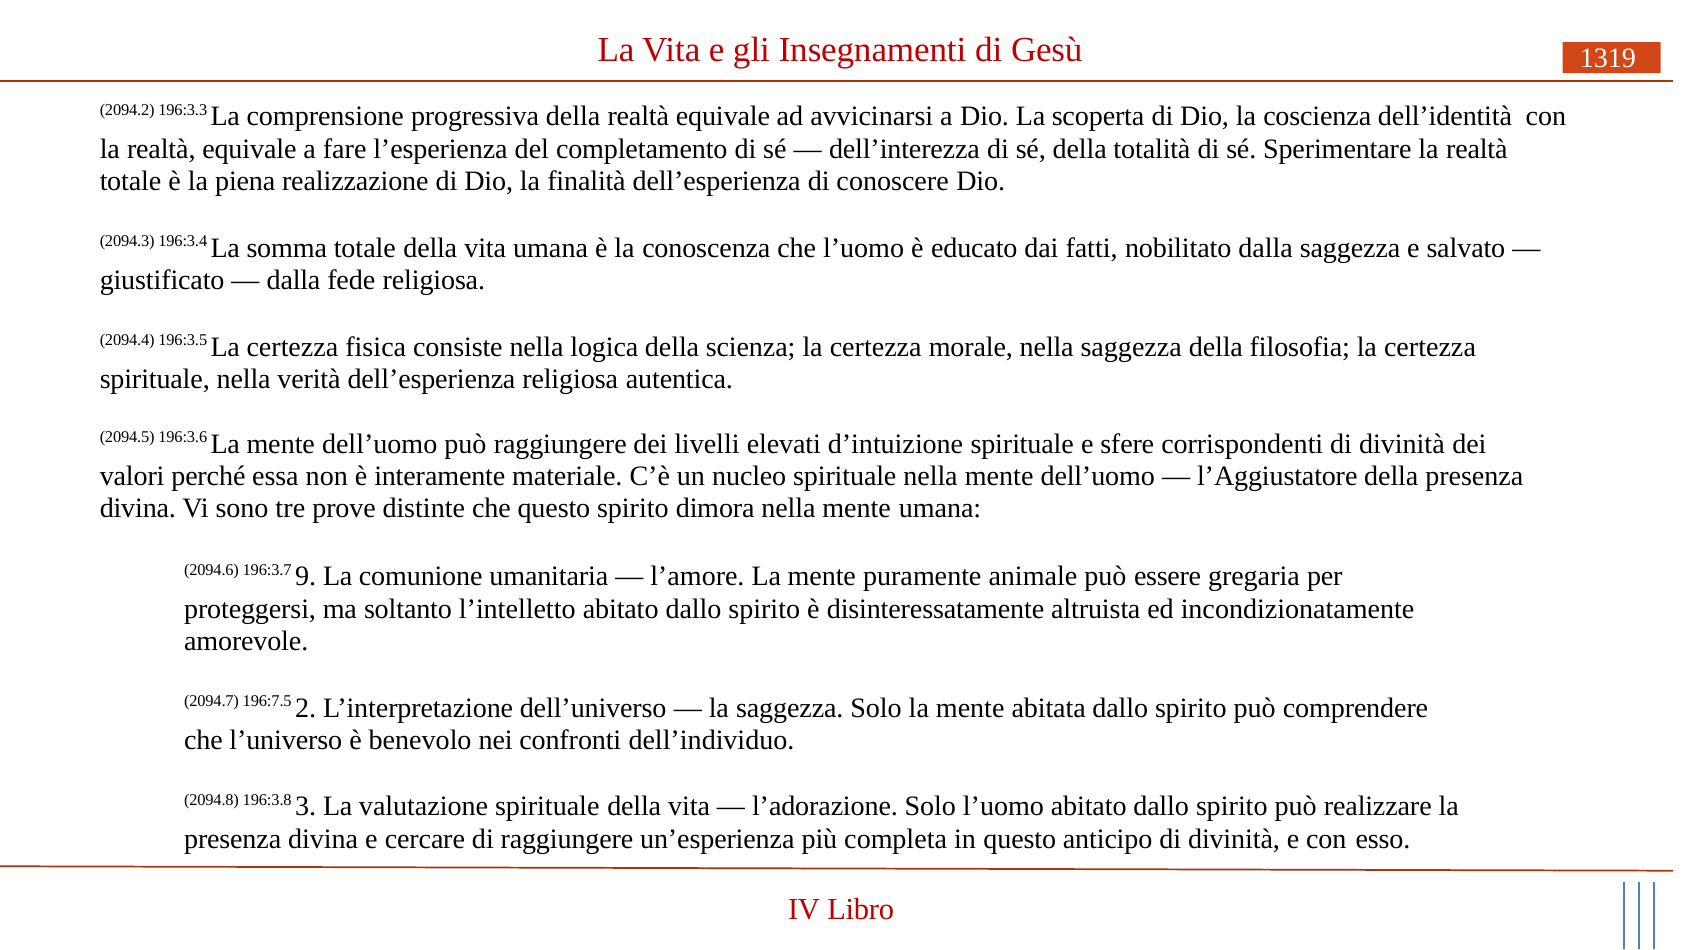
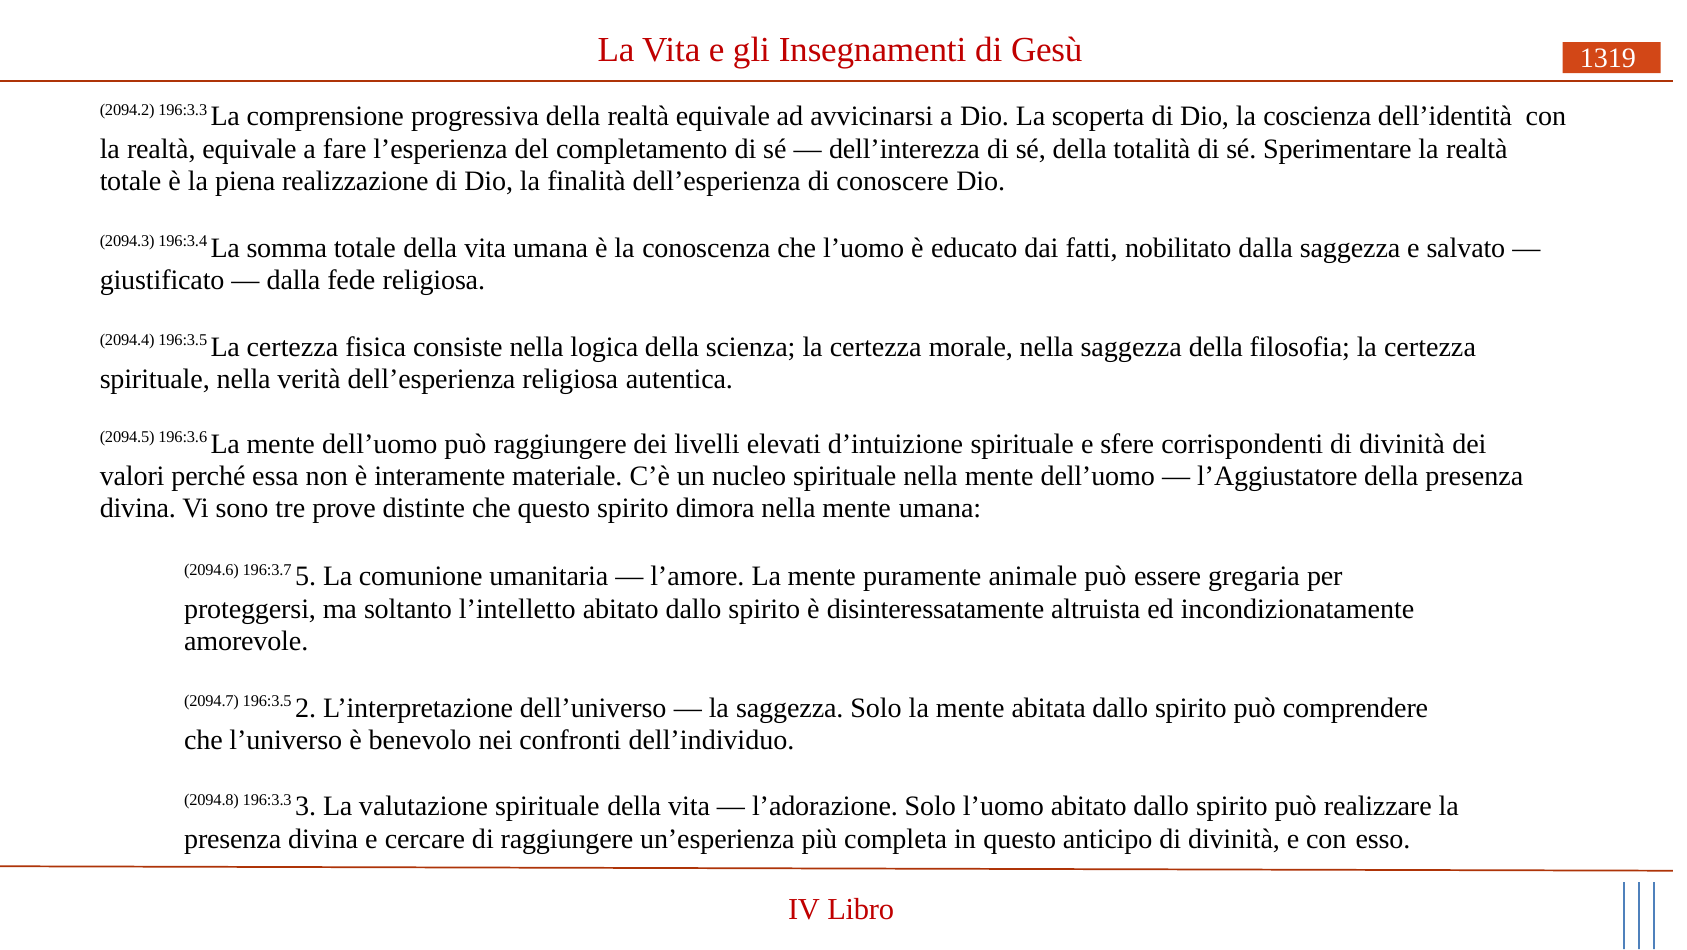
9: 9 -> 5
2094.7 196:7.5: 196:7.5 -> 196:3.5
2094.8 196:3.8: 196:3.8 -> 196:3.3
